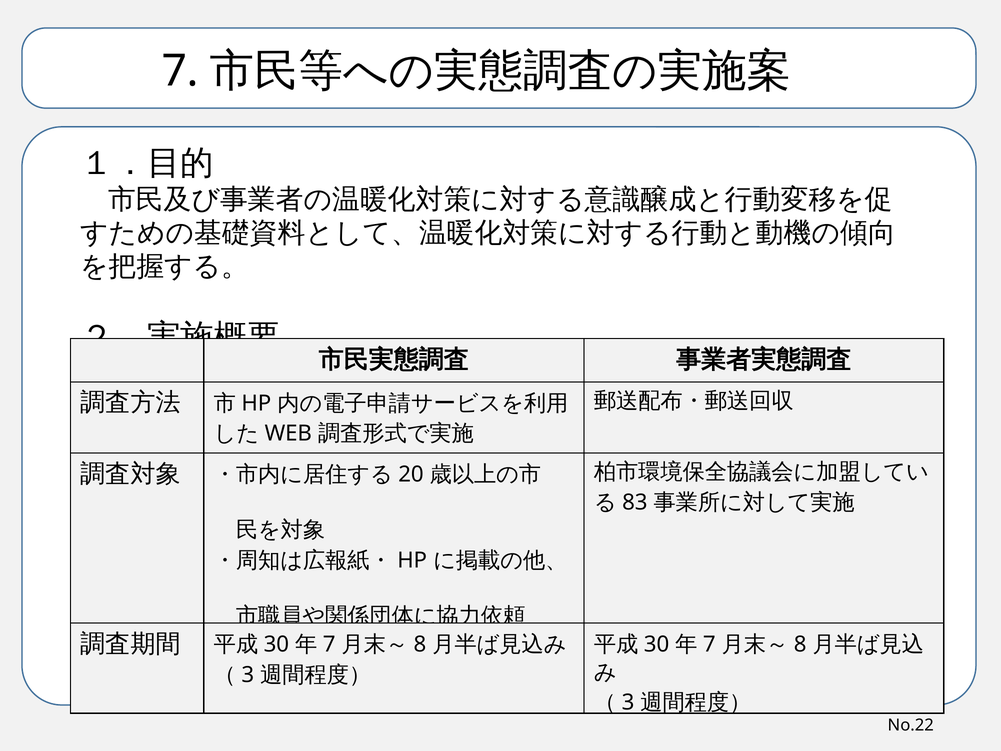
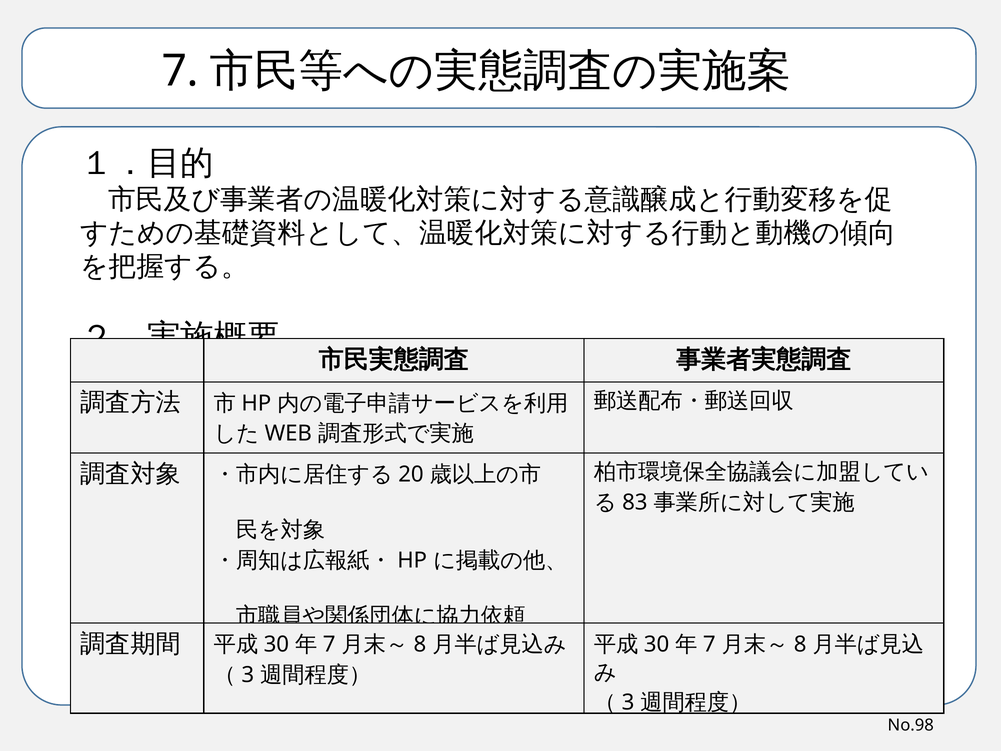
No.22: No.22 -> No.98
